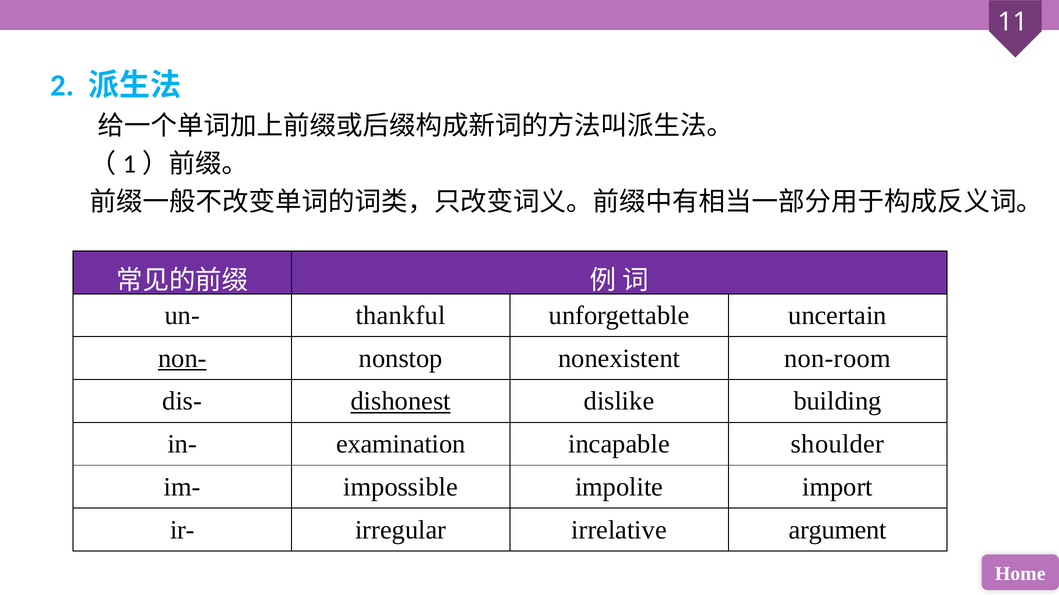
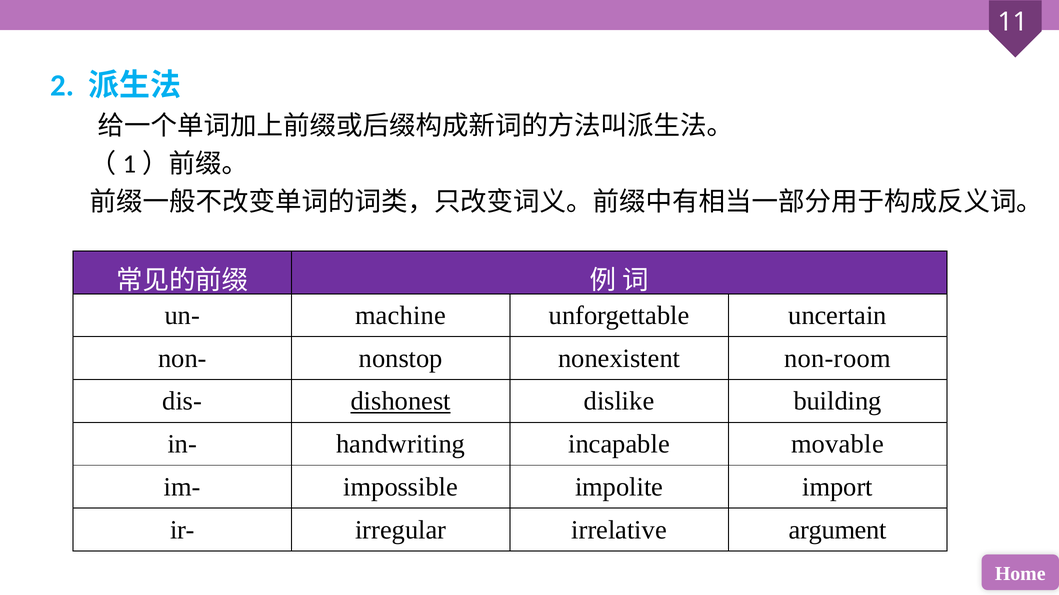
thankful: thankful -> machine
non- underline: present -> none
examination: examination -> handwriting
shoulder: shoulder -> movable
